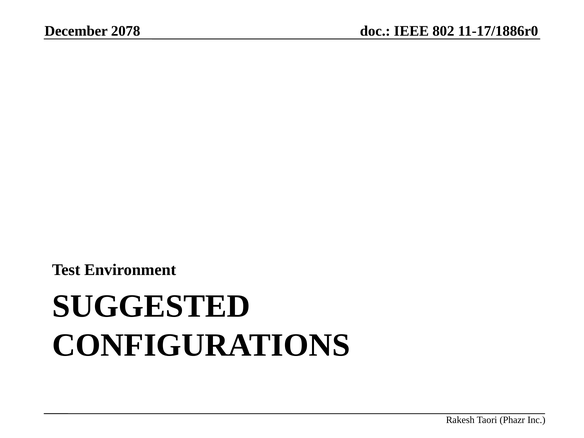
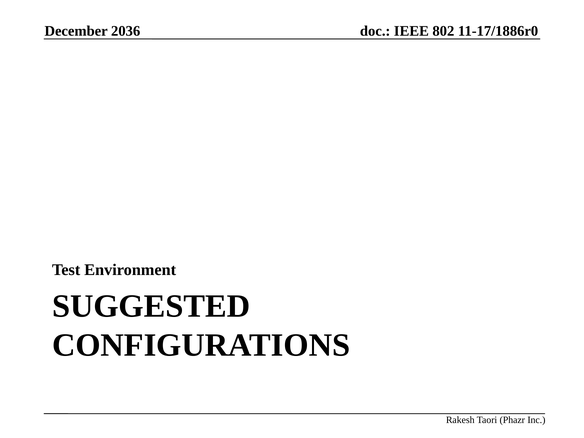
2078: 2078 -> 2036
